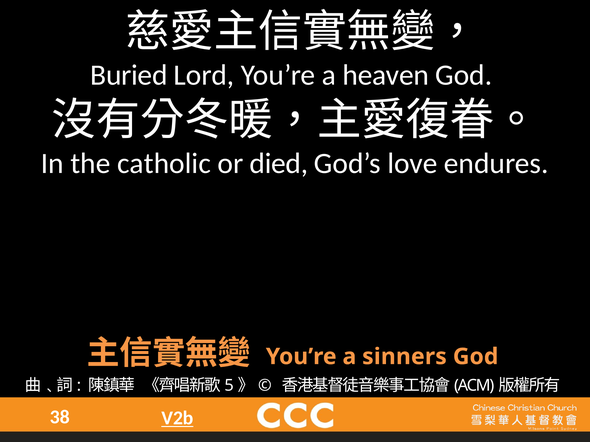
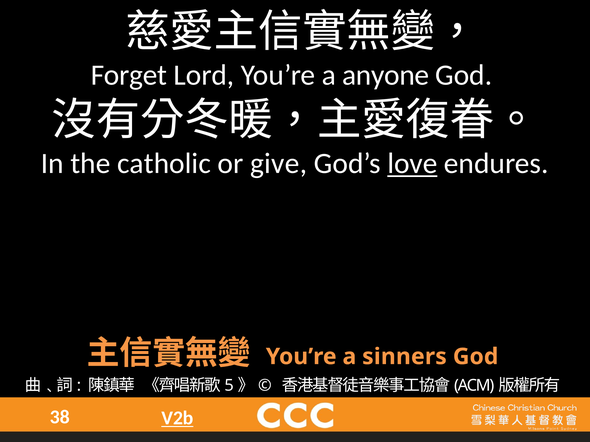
Buried: Buried -> Forget
heaven: heaven -> anyone
died: died -> give
love underline: none -> present
